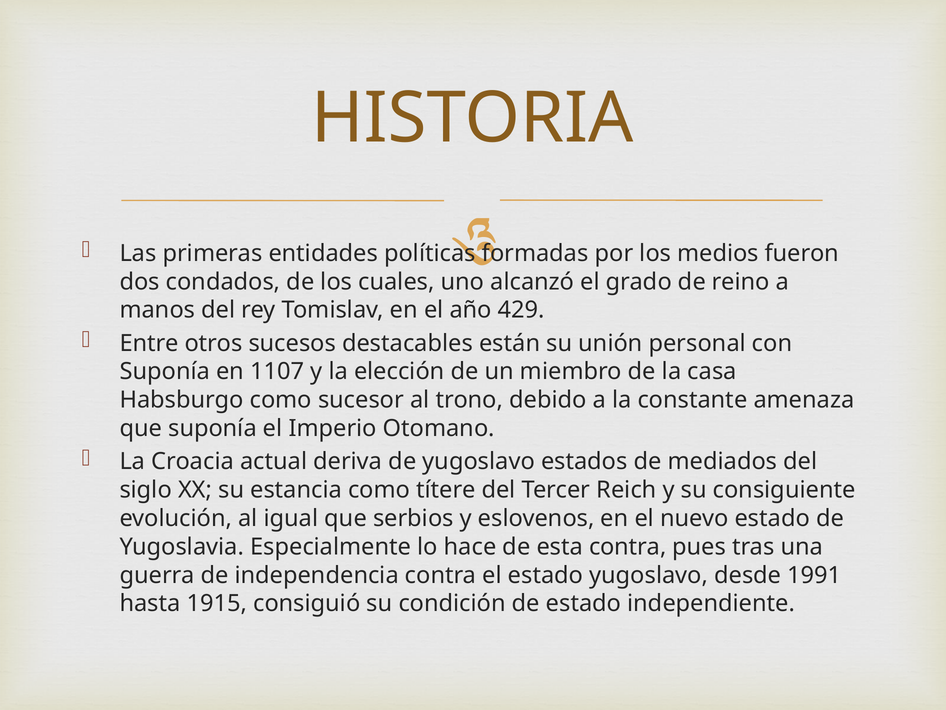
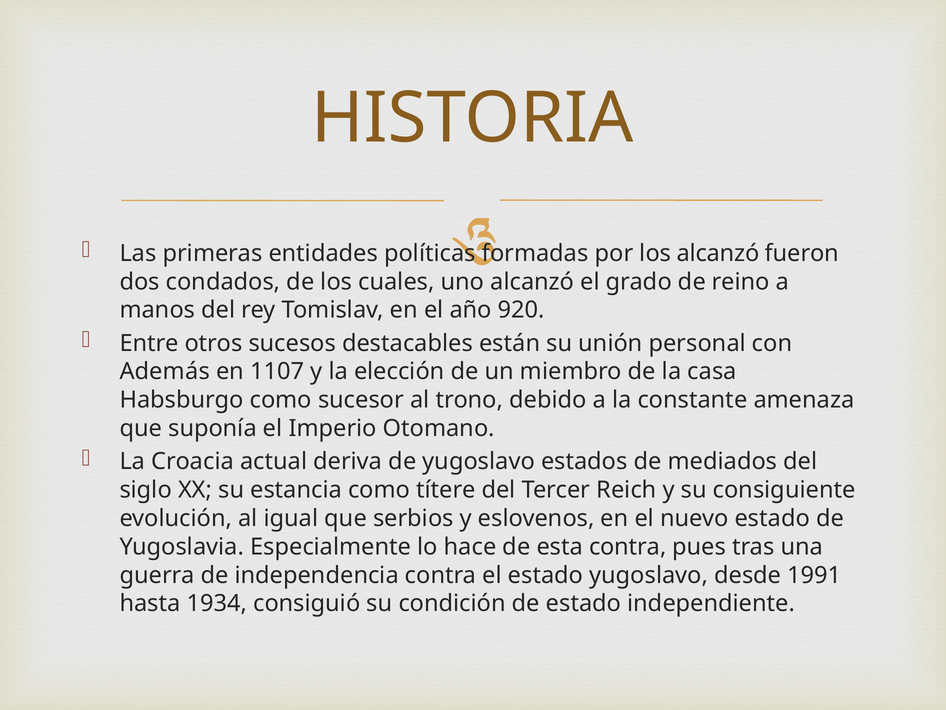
los medios: medios -> alcanzó
429: 429 -> 920
Suponía at (165, 371): Suponía -> Además
1915: 1915 -> 1934
